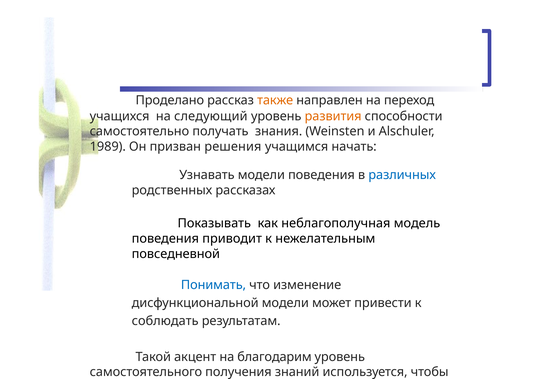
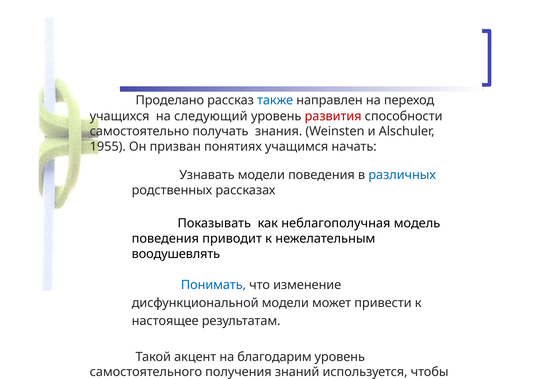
также colour: orange -> blue
развития colour: orange -> red
1989: 1989 -> 1955
решения: решения -> понятиях
повседневной: повседневной -> воодушевлять
соблюдать: соблюдать -> настоящее
